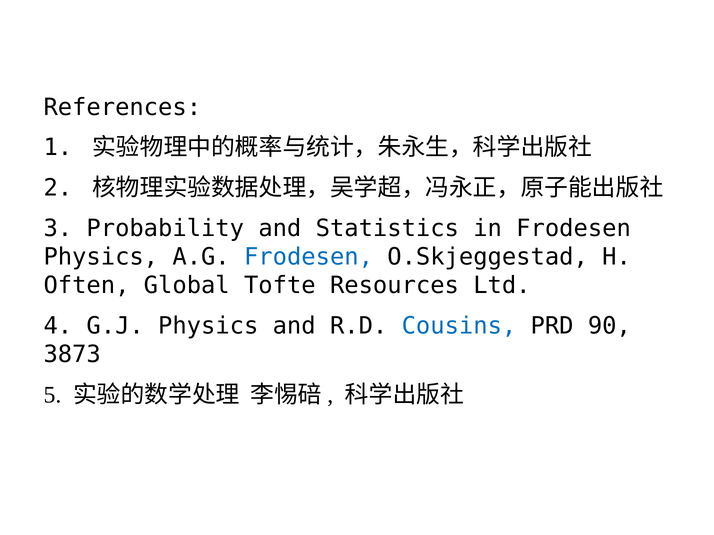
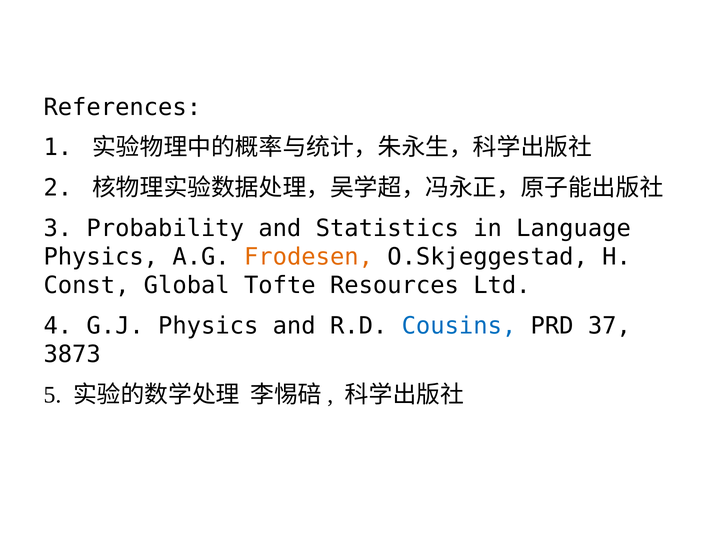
in Frodesen: Frodesen -> Language
Frodesen at (309, 257) colour: blue -> orange
Often: Often -> Const
90: 90 -> 37
